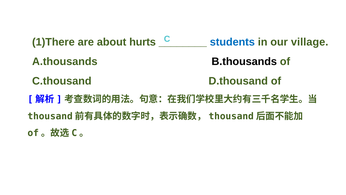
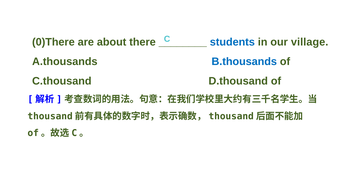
1)There: 1)There -> 0)There
hurts: hurts -> there
B.thousands colour: black -> blue
